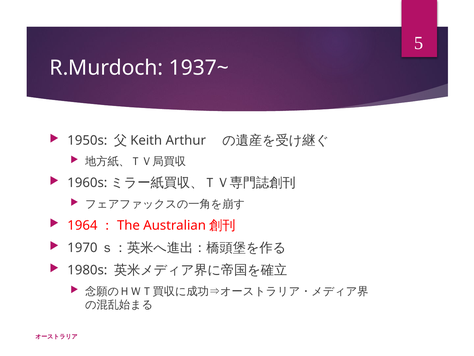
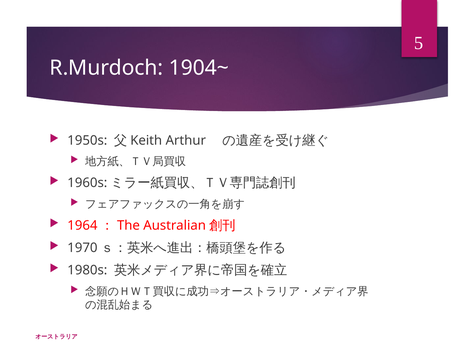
1937~: 1937~ -> 1904~
